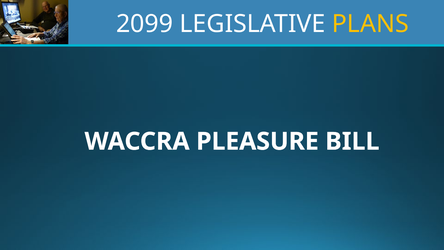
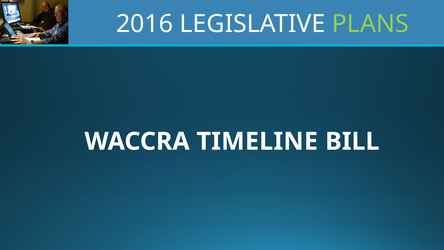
2099: 2099 -> 2016
PLANS colour: yellow -> light green
PLEASURE: PLEASURE -> TIMELINE
